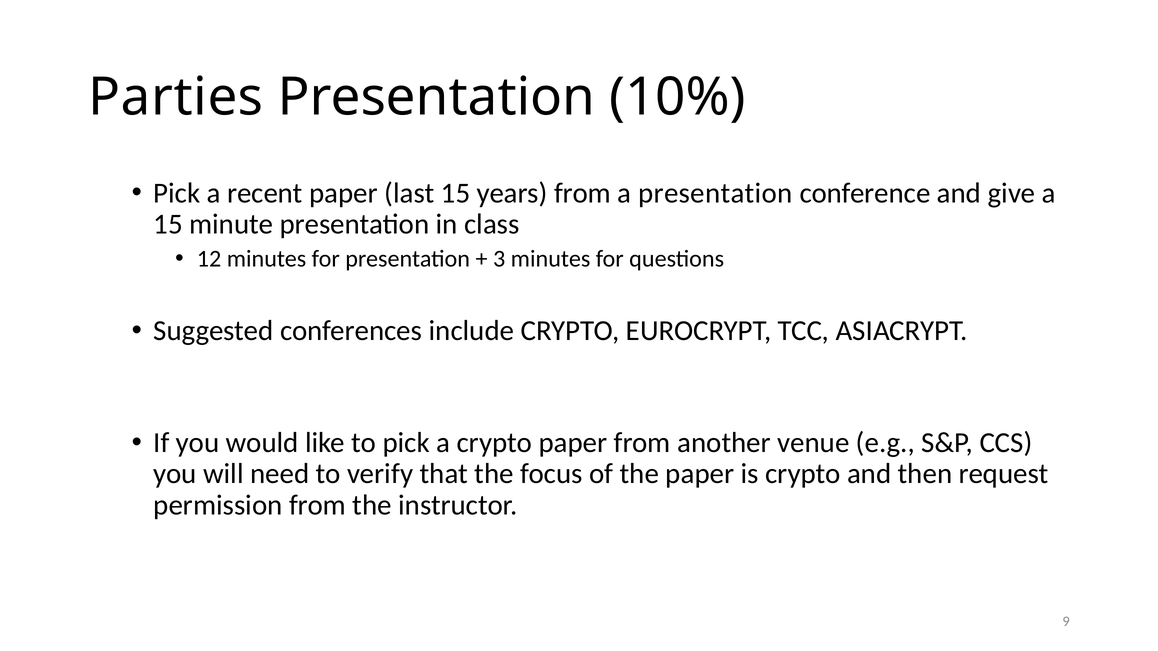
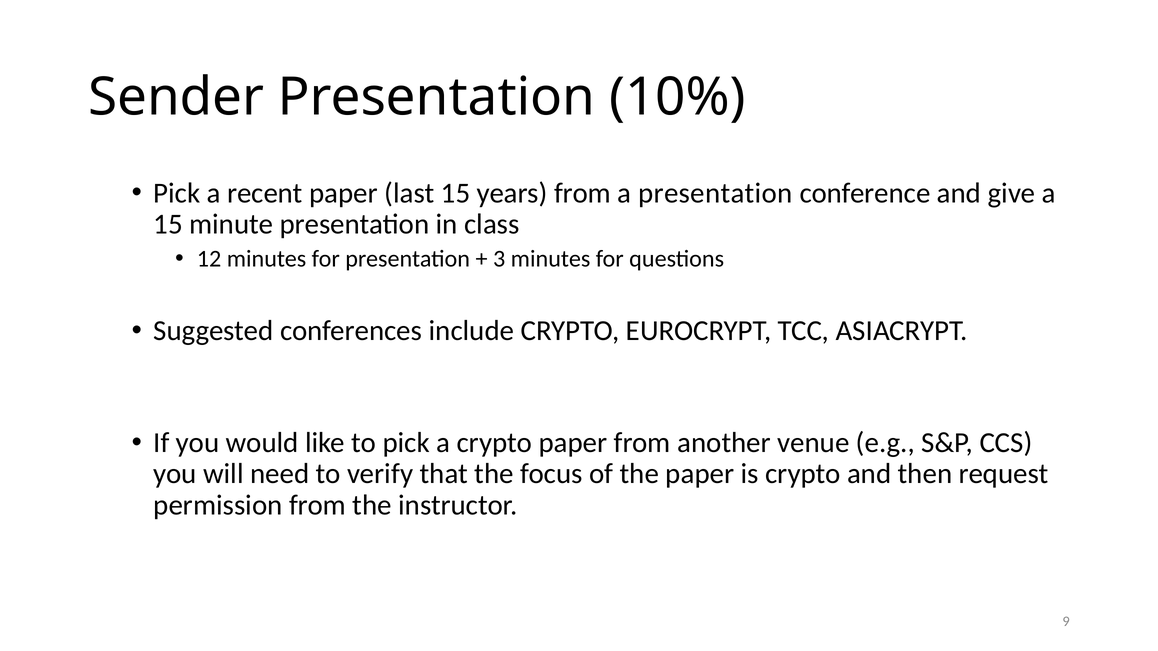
Parties: Parties -> Sender
